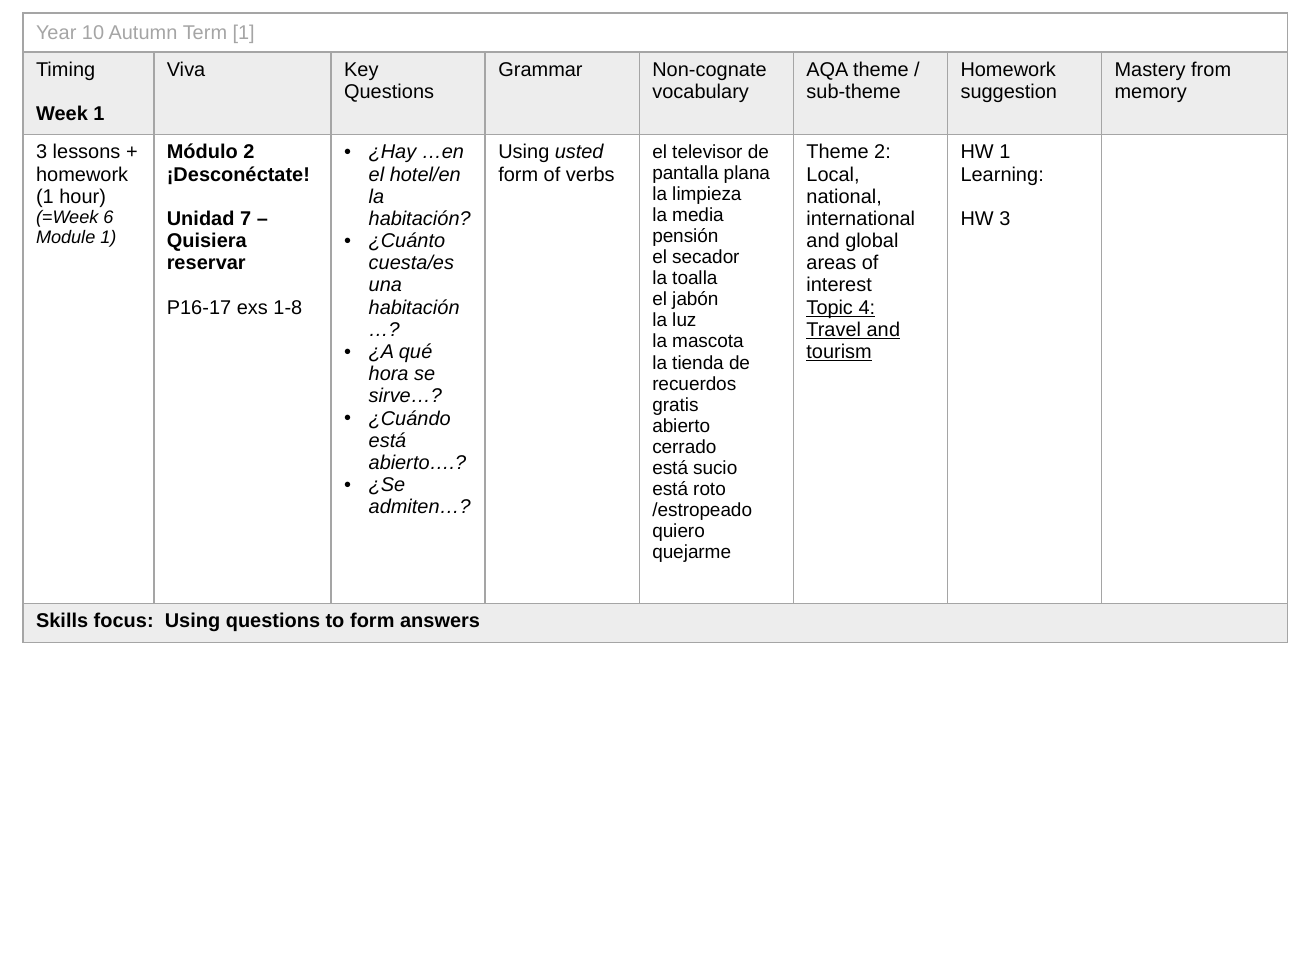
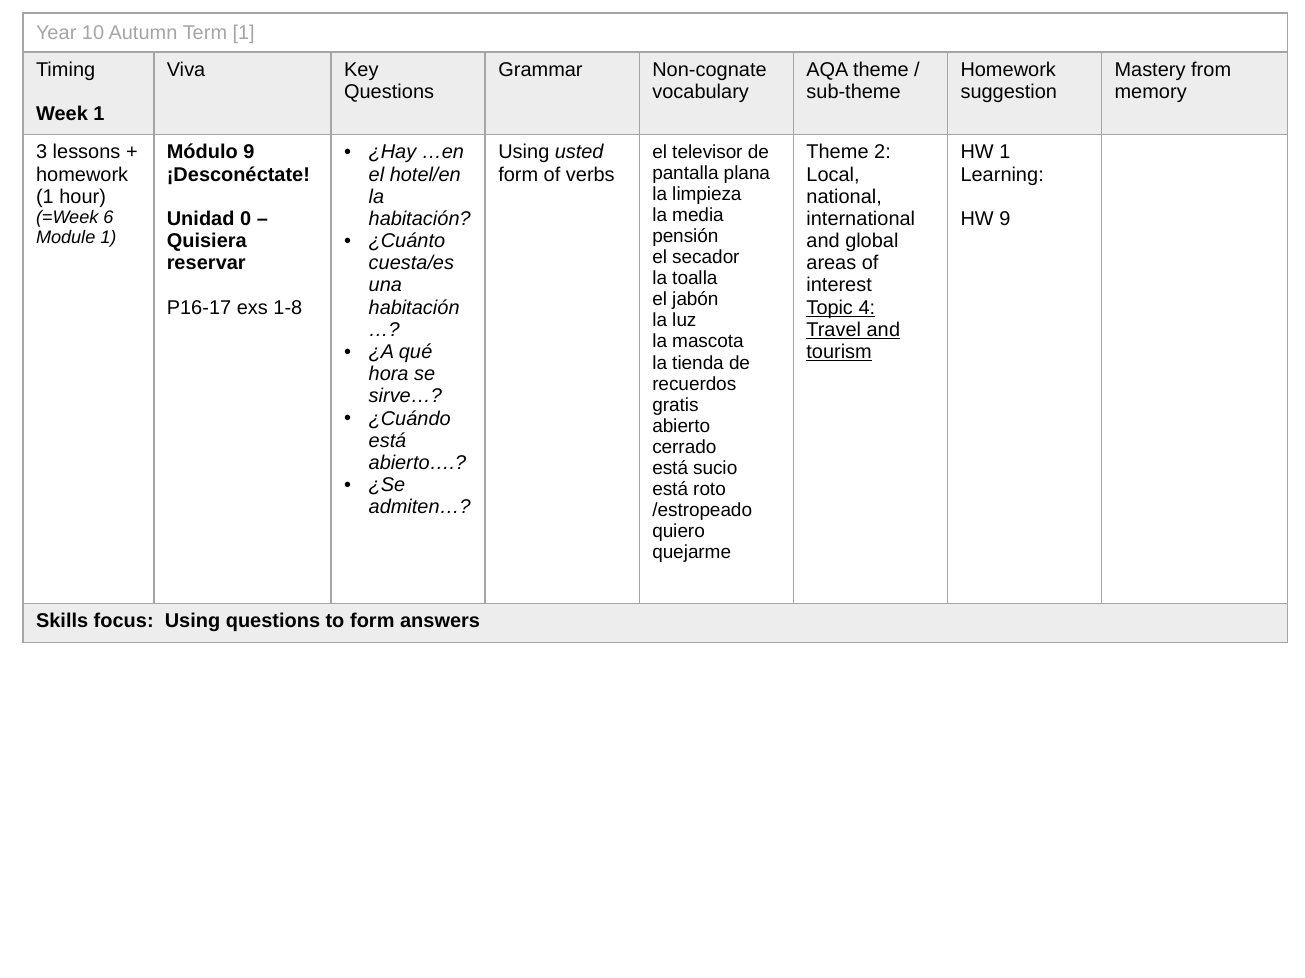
Módulo 2: 2 -> 9
7: 7 -> 0
HW 3: 3 -> 9
